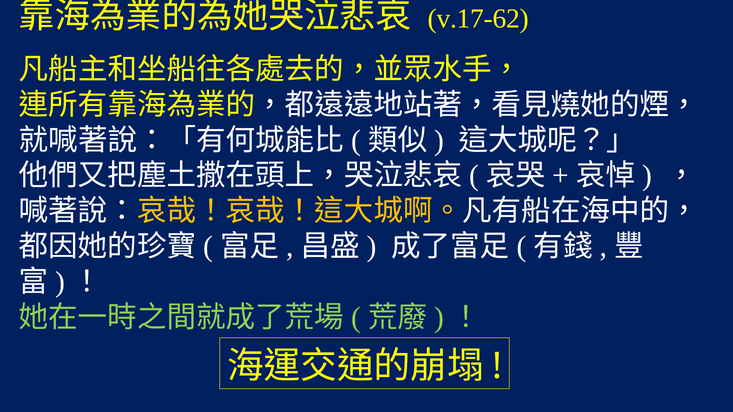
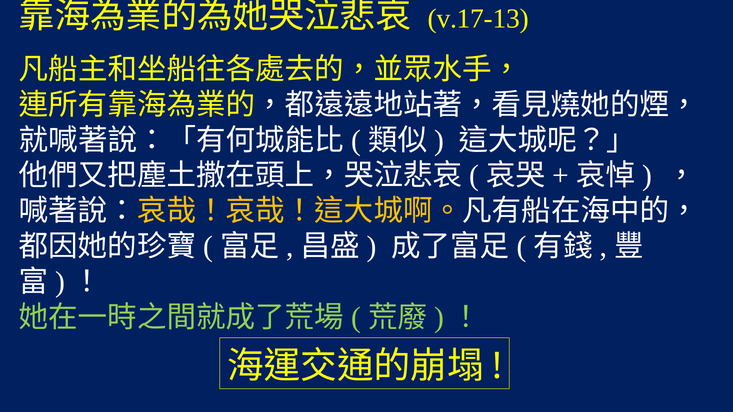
v.17-62: v.17-62 -> v.17-13
